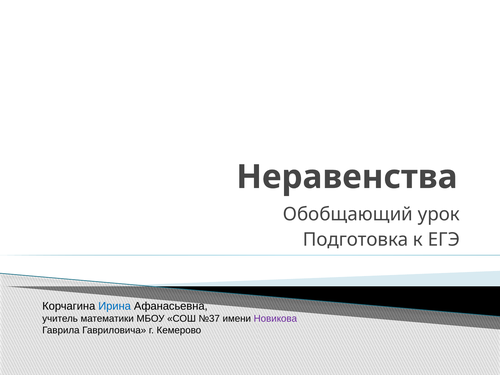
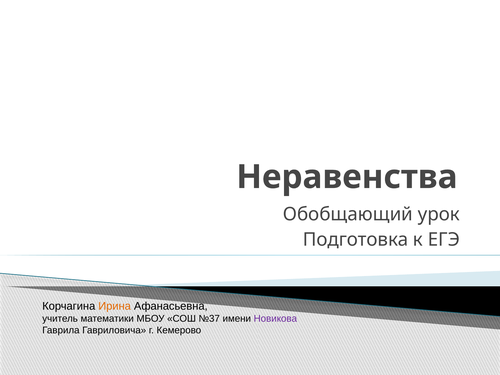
Ирина colour: blue -> orange
